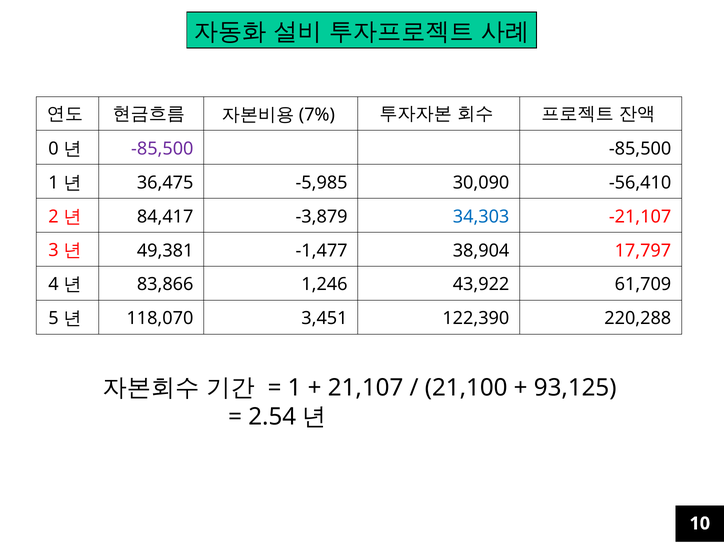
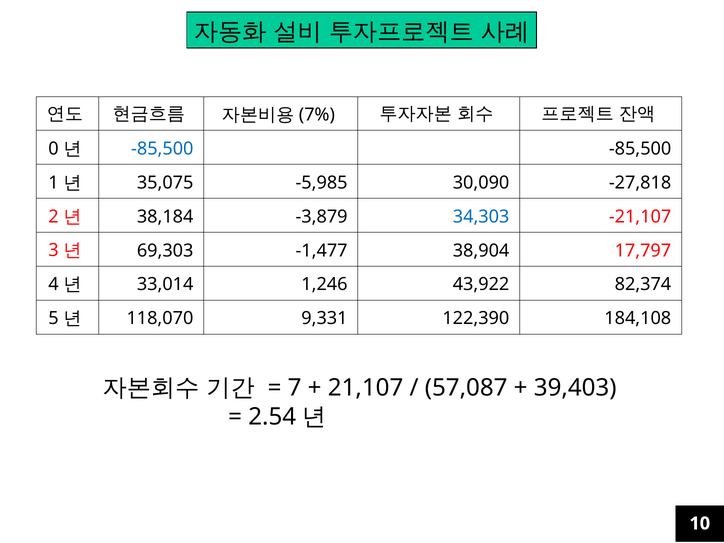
-85,500 at (162, 149) colour: purple -> blue
36,475: 36,475 -> 35,075
-56,410: -56,410 -> -27,818
84,417: 84,417 -> 38,184
49,381: 49,381 -> 69,303
83,866: 83,866 -> 33,014
61,709: 61,709 -> 82,374
3,451: 3,451 -> 9,331
220,288: 220,288 -> 184,108
1 at (295, 388): 1 -> 7
21,100: 21,100 -> 57,087
93,125: 93,125 -> 39,403
